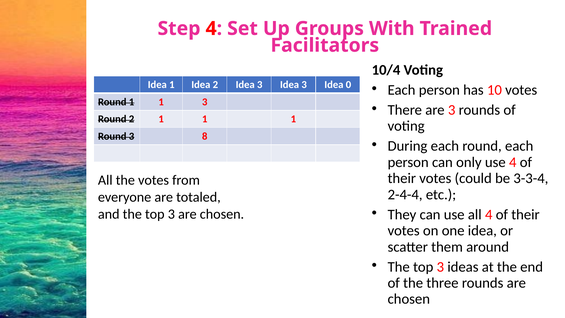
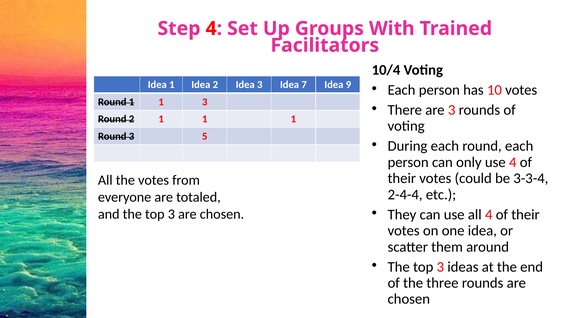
3 Idea 3: 3 -> 7
0: 0 -> 9
8: 8 -> 5
